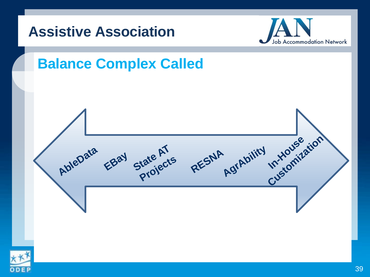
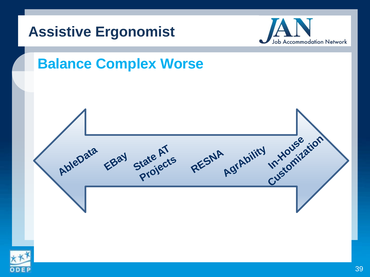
Association: Association -> Ergonomist
Called: Called -> Worse
